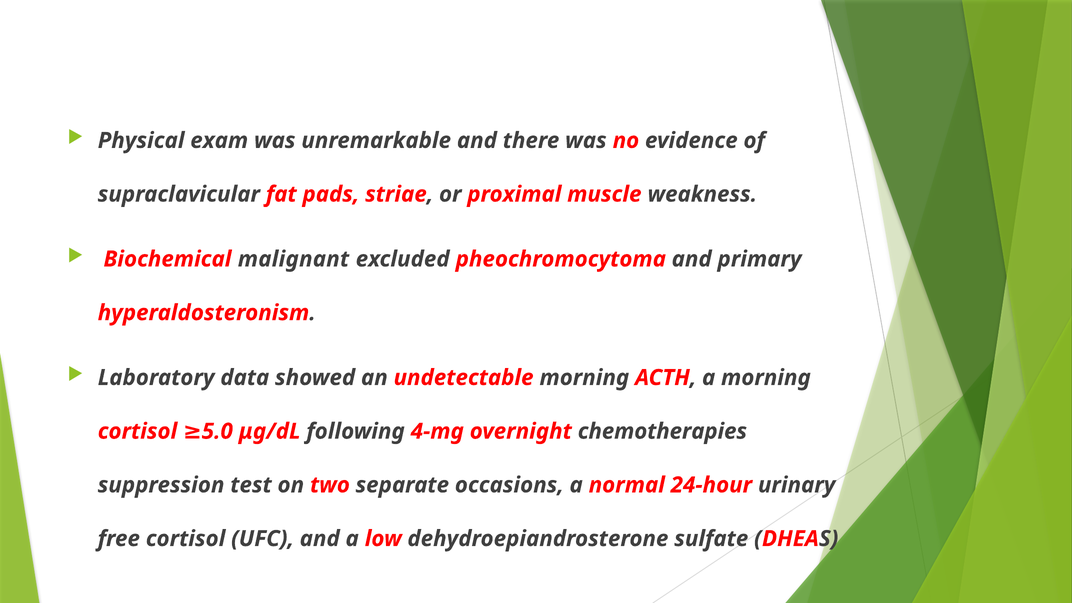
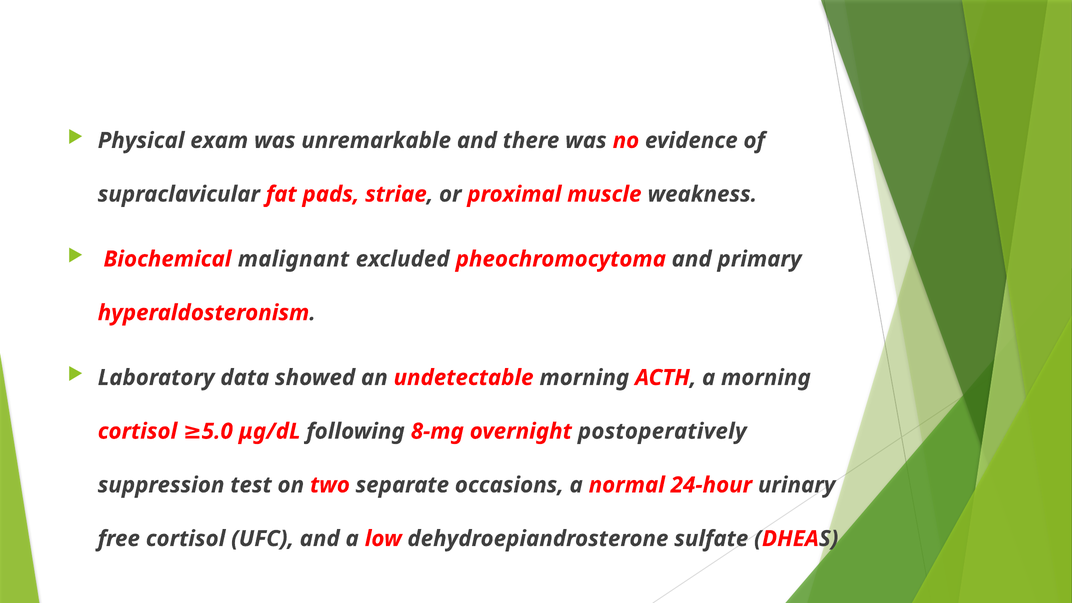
4-mg: 4-mg -> 8-mg
chemotherapies: chemotherapies -> postoperatively
